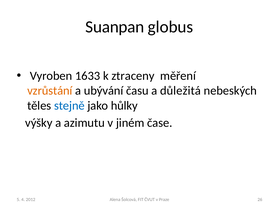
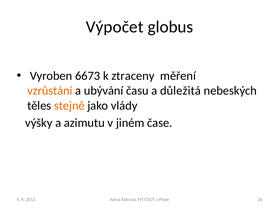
Suanpan: Suanpan -> Výpočet
1633: 1633 -> 6673
stejně colour: blue -> orange
hůlky: hůlky -> vlády
